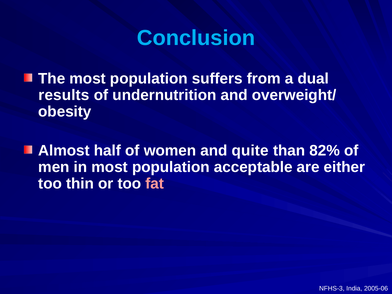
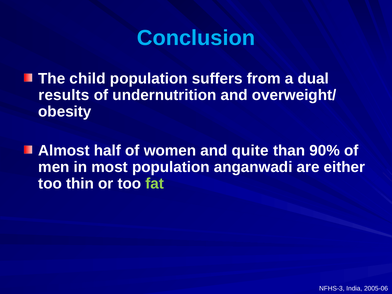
The most: most -> child
82%: 82% -> 90%
acceptable: acceptable -> anganwadi
fat colour: pink -> light green
